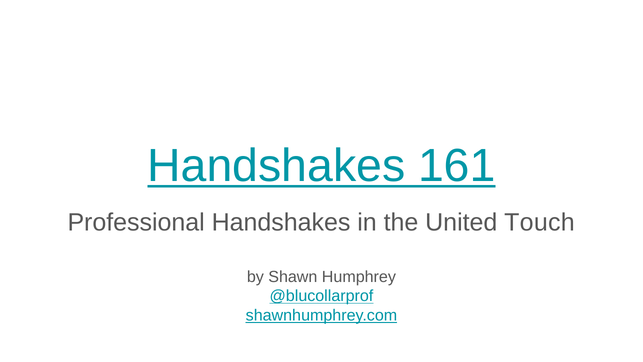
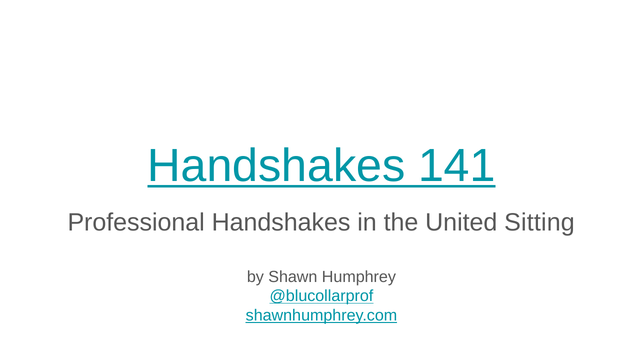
161: 161 -> 141
Touch: Touch -> Sitting
